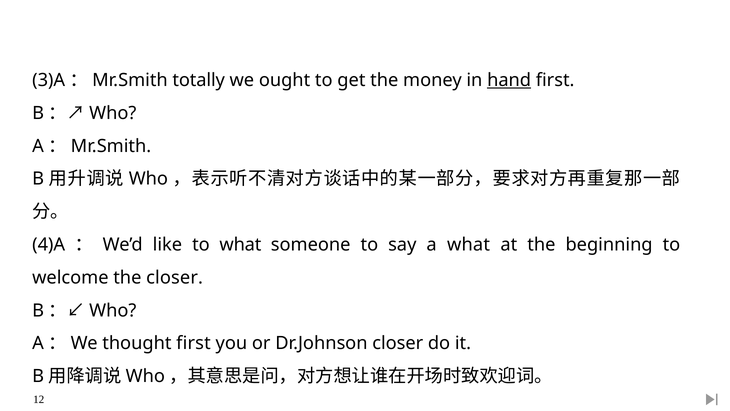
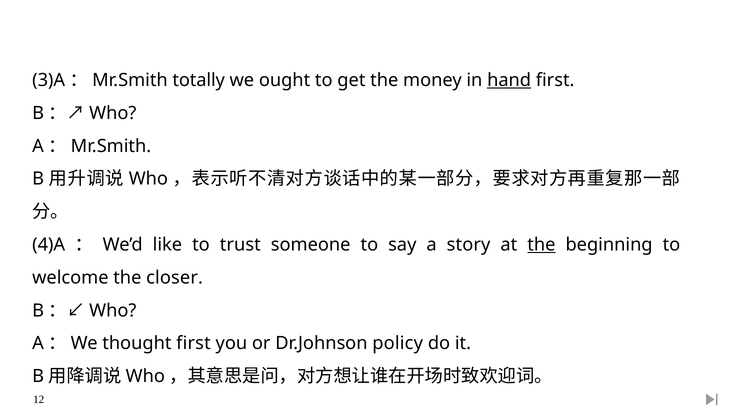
to what: what -> trust
a what: what -> story
the at (541, 245) underline: none -> present
Dr.Johnson closer: closer -> policy
